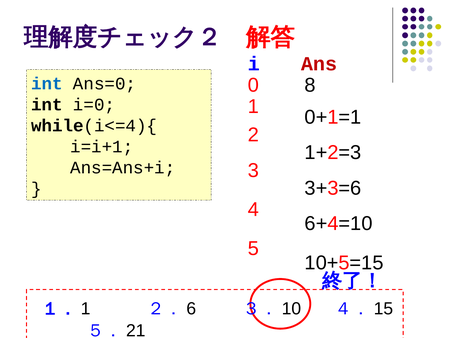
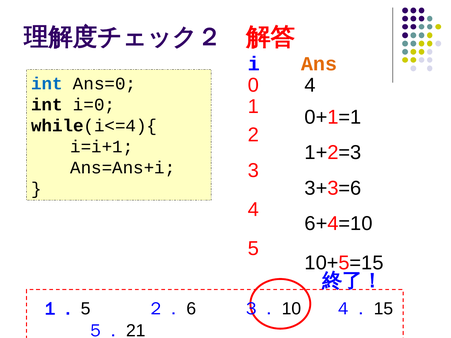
Ans colour: red -> orange
0 8: 8 -> 4
1 at (86, 309): 1 -> 5
